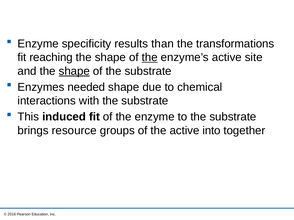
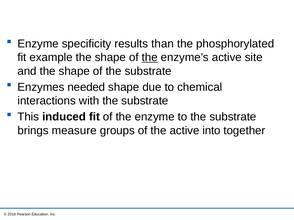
transformations: transformations -> phosphorylated
reaching: reaching -> example
shape at (74, 71) underline: present -> none
resource: resource -> measure
